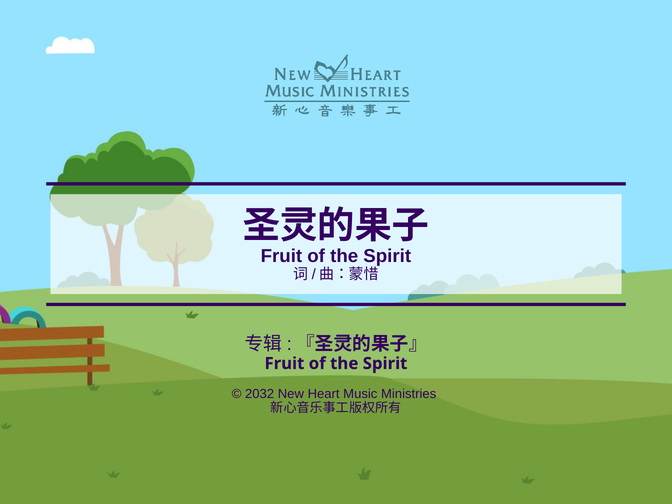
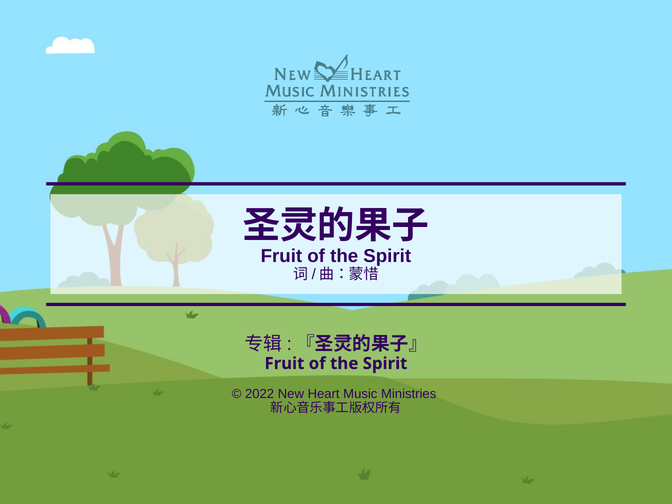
2032: 2032 -> 2022
